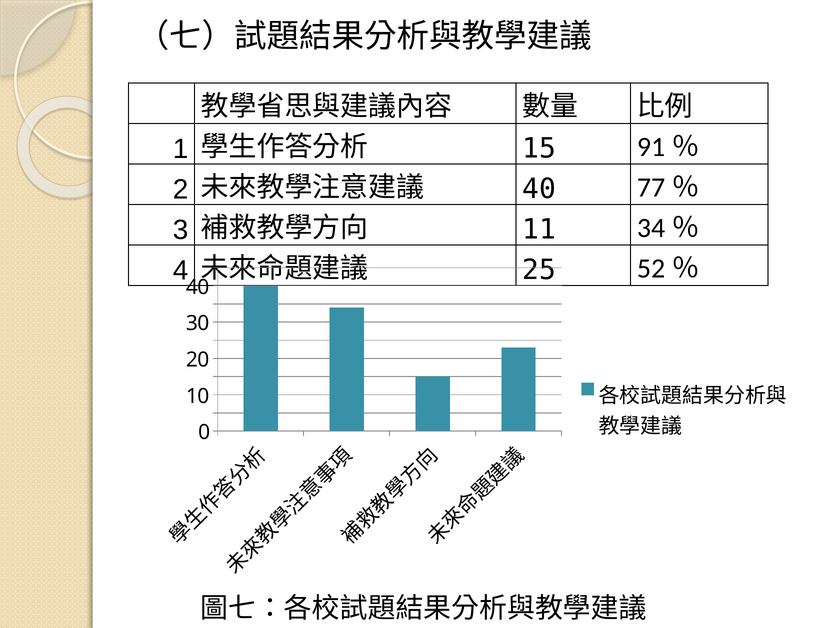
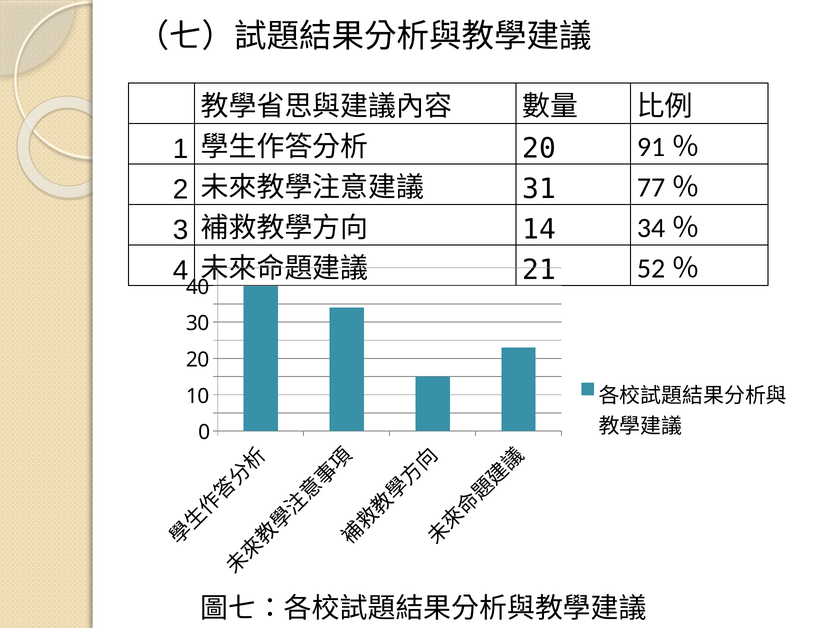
15 at (539, 148): 15 -> 20
40 at (539, 189): 40 -> 31
11: 11 -> 14
25: 25 -> 21
